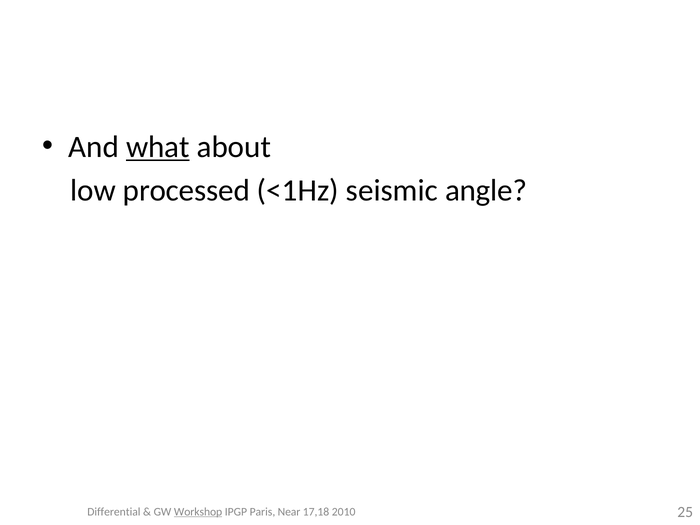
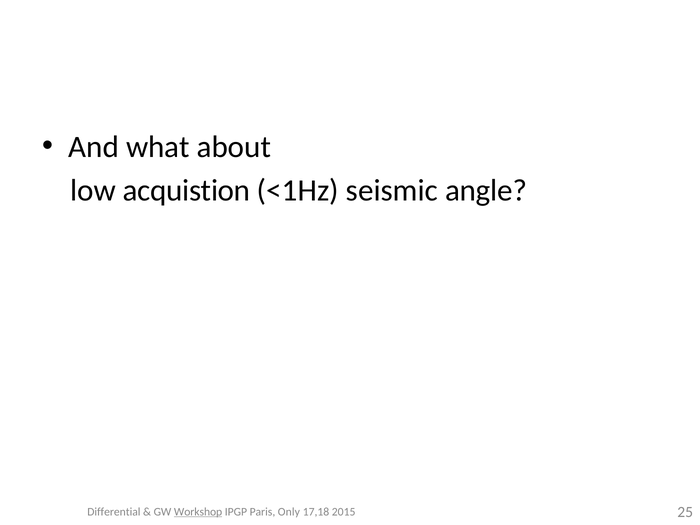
what underline: present -> none
processed: processed -> acquistion
Near: Near -> Only
2010: 2010 -> 2015
